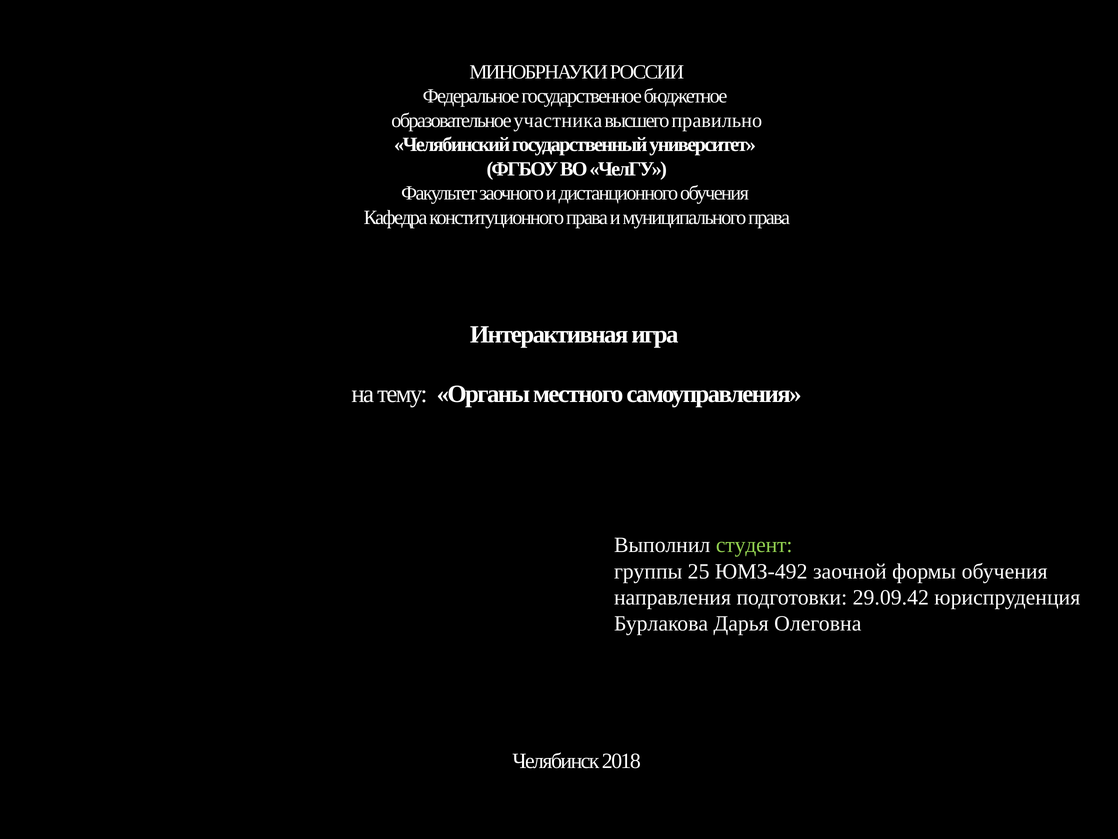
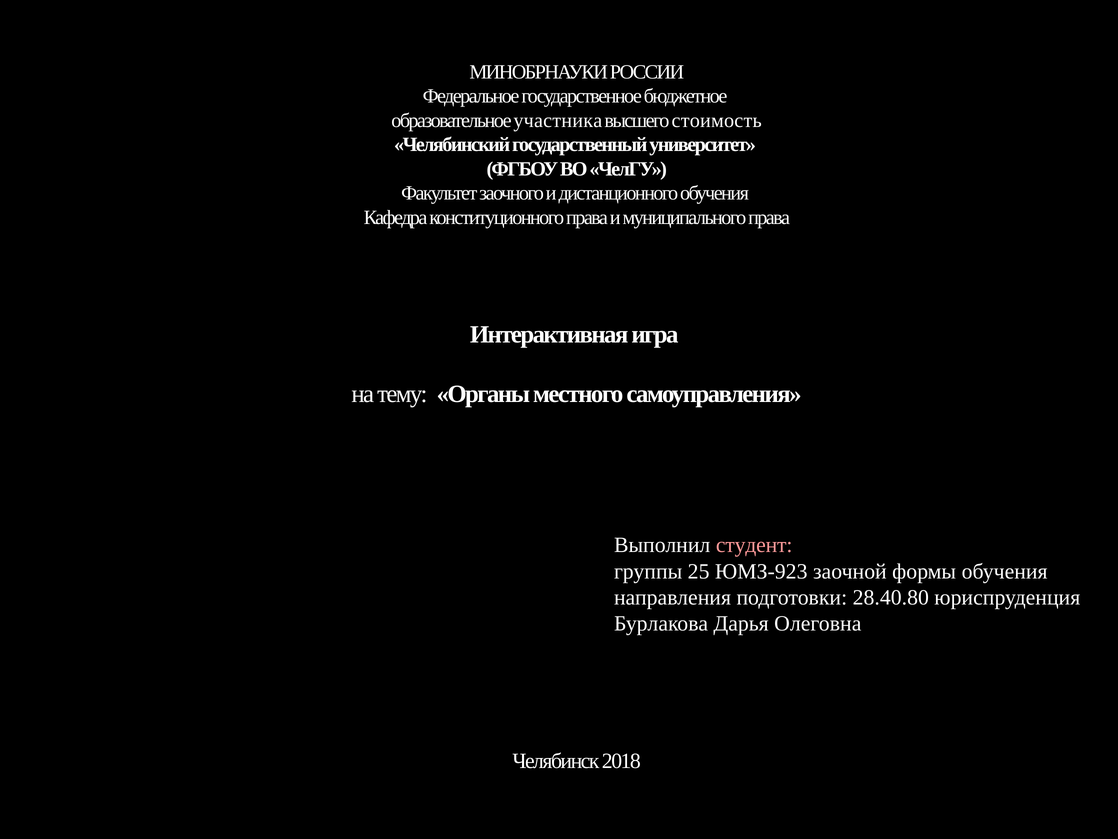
правильно: правильно -> стоимость
студент colour: light green -> pink
ЮМЗ-492: ЮМЗ-492 -> ЮМЗ-923
29.09.42: 29.09.42 -> 28.40.80
